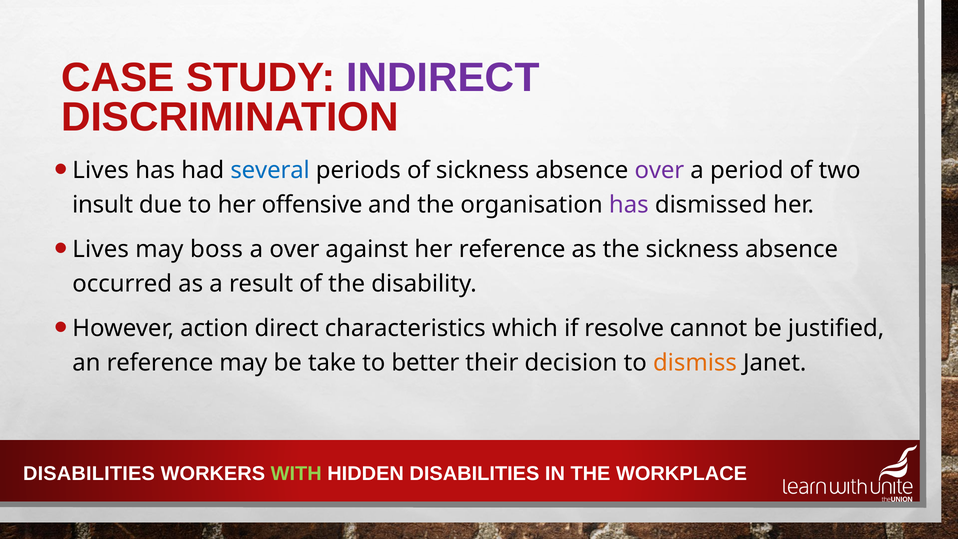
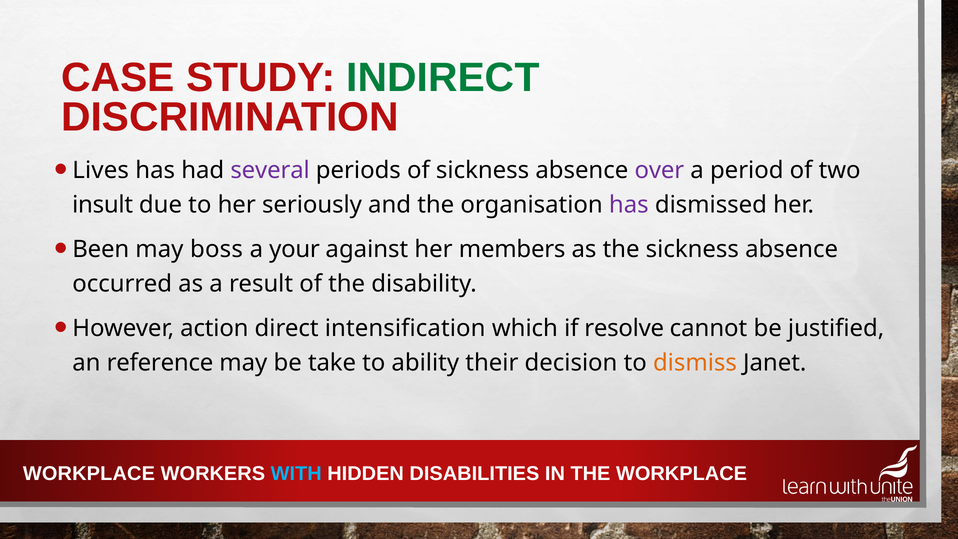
INDIRECT colour: purple -> green
several colour: blue -> purple
offensive: offensive -> seriously
Lives at (101, 249): Lives -> Been
a over: over -> your
her reference: reference -> members
characteristics: characteristics -> intensification
better: better -> ability
DISABILITIES at (89, 473): DISABILITIES -> WORKPLACE
WITH colour: light green -> light blue
